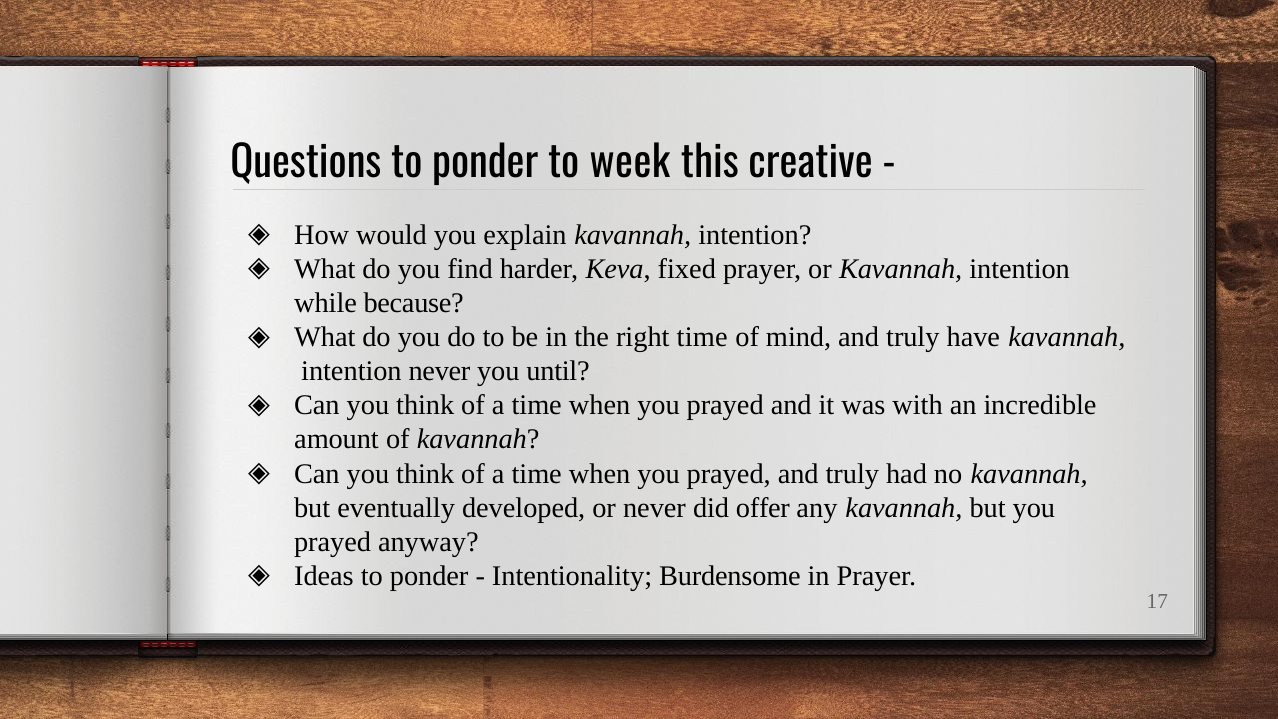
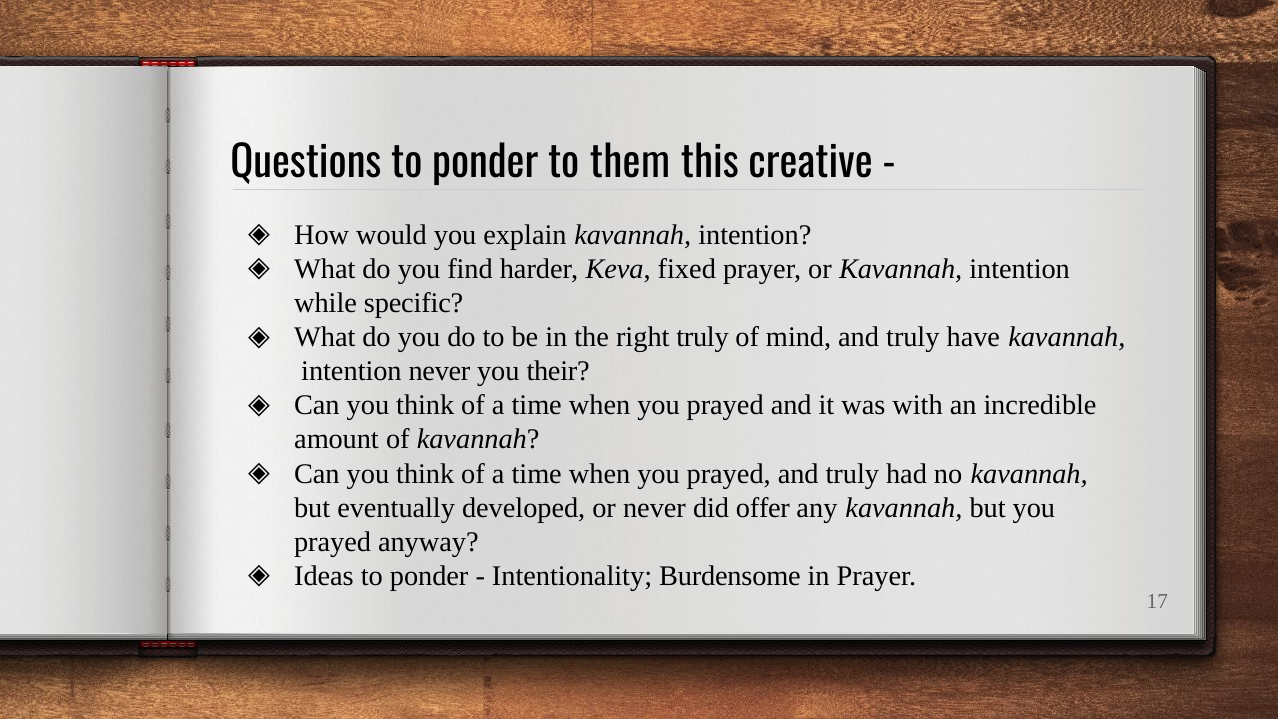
week: week -> them
because: because -> specific
right time: time -> truly
until: until -> their
